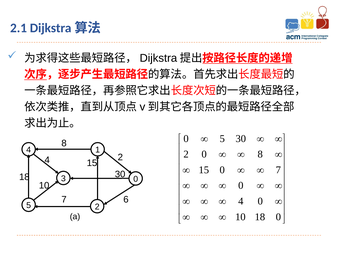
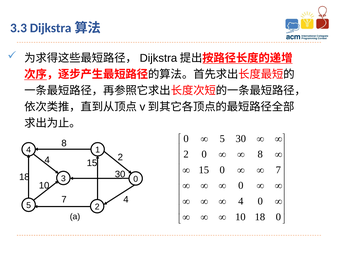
2.1: 2.1 -> 3.3
7 6: 6 -> 4
